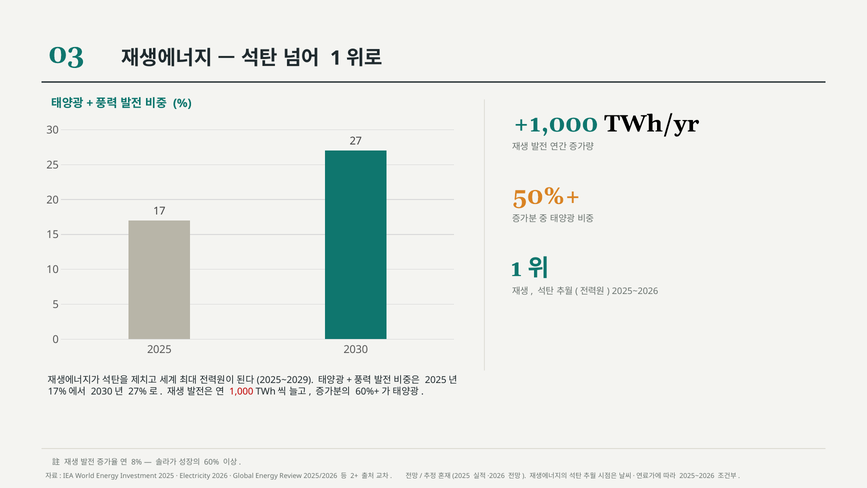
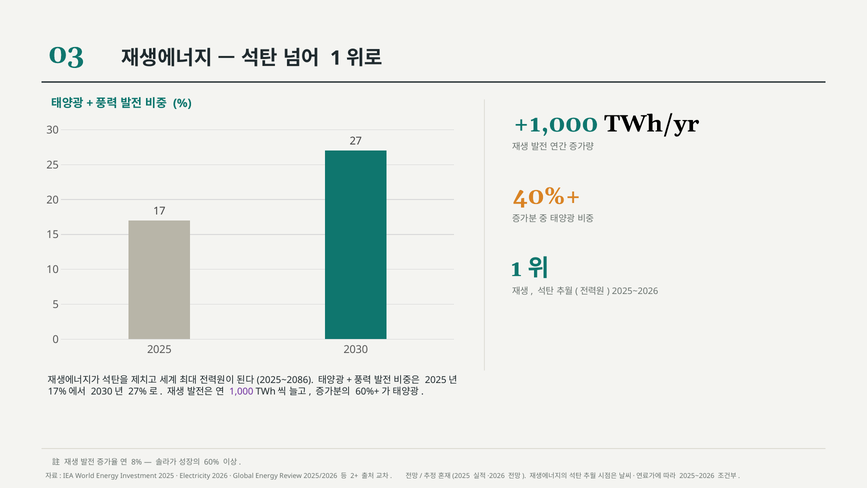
50%+: 50%+ -> 40%+
2025~2029: 2025~2029 -> 2025~2086
1,000 colour: red -> purple
